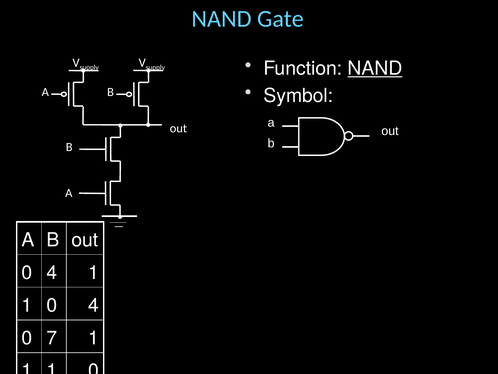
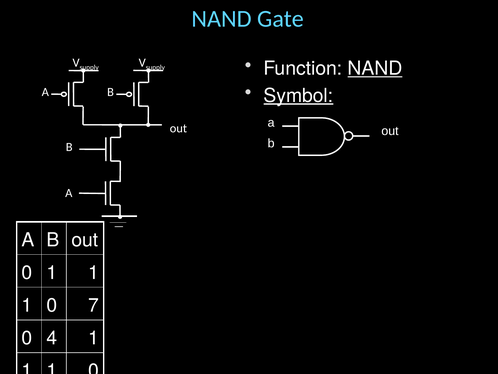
Symbol underline: none -> present
4 at (52, 272): 4 -> 1
1 0 4: 4 -> 7
7: 7 -> 4
